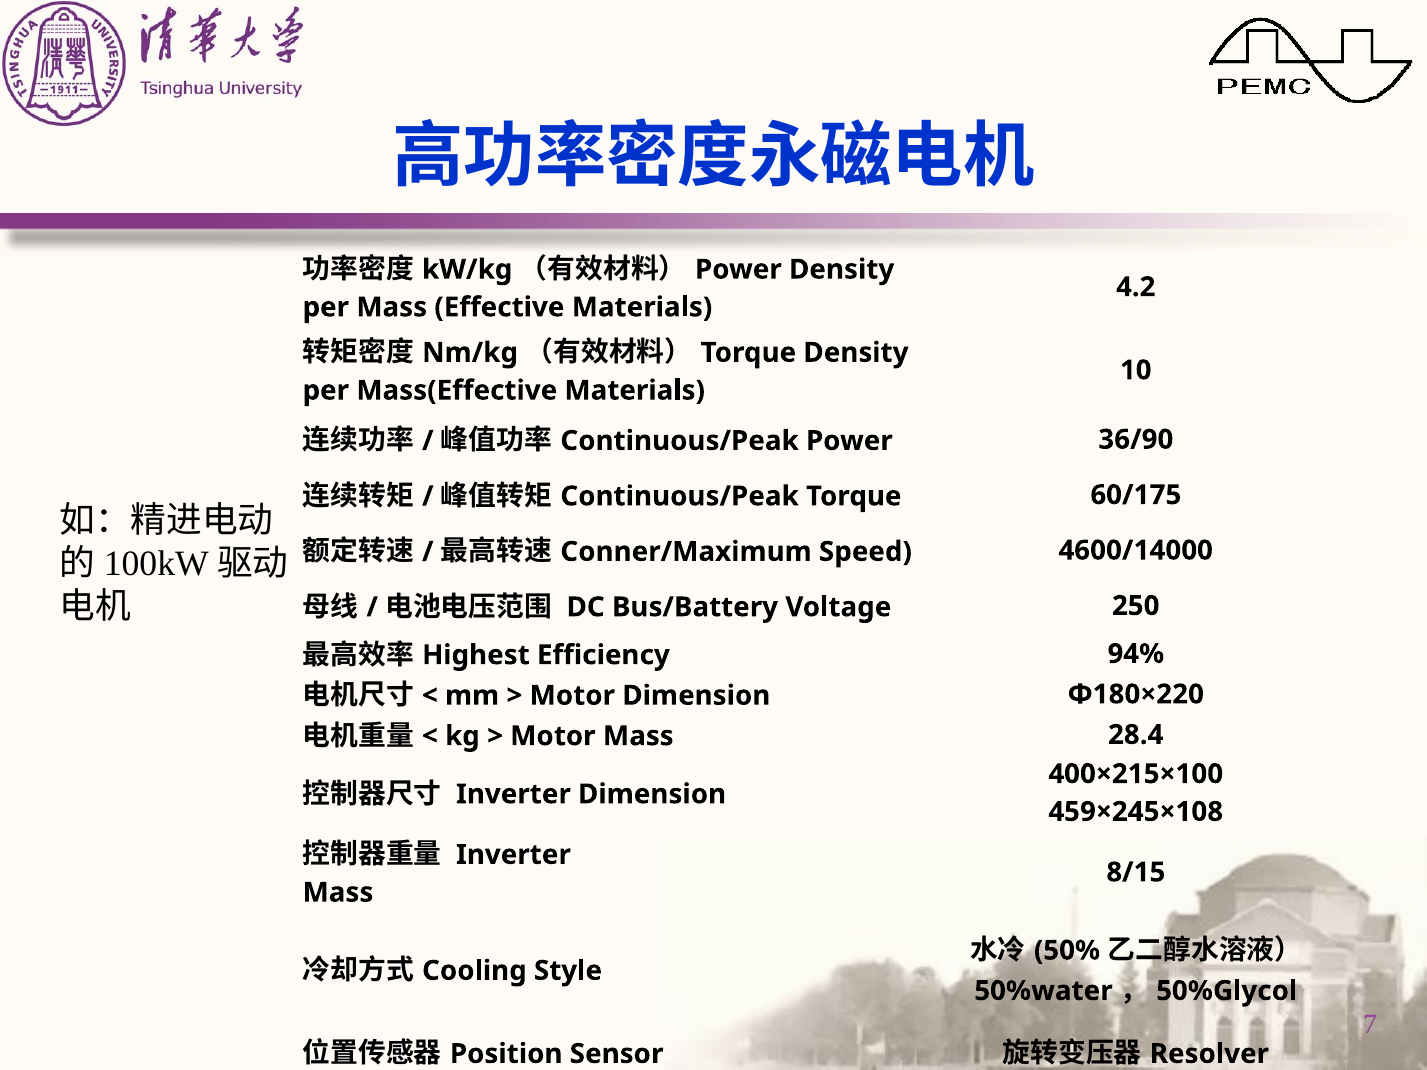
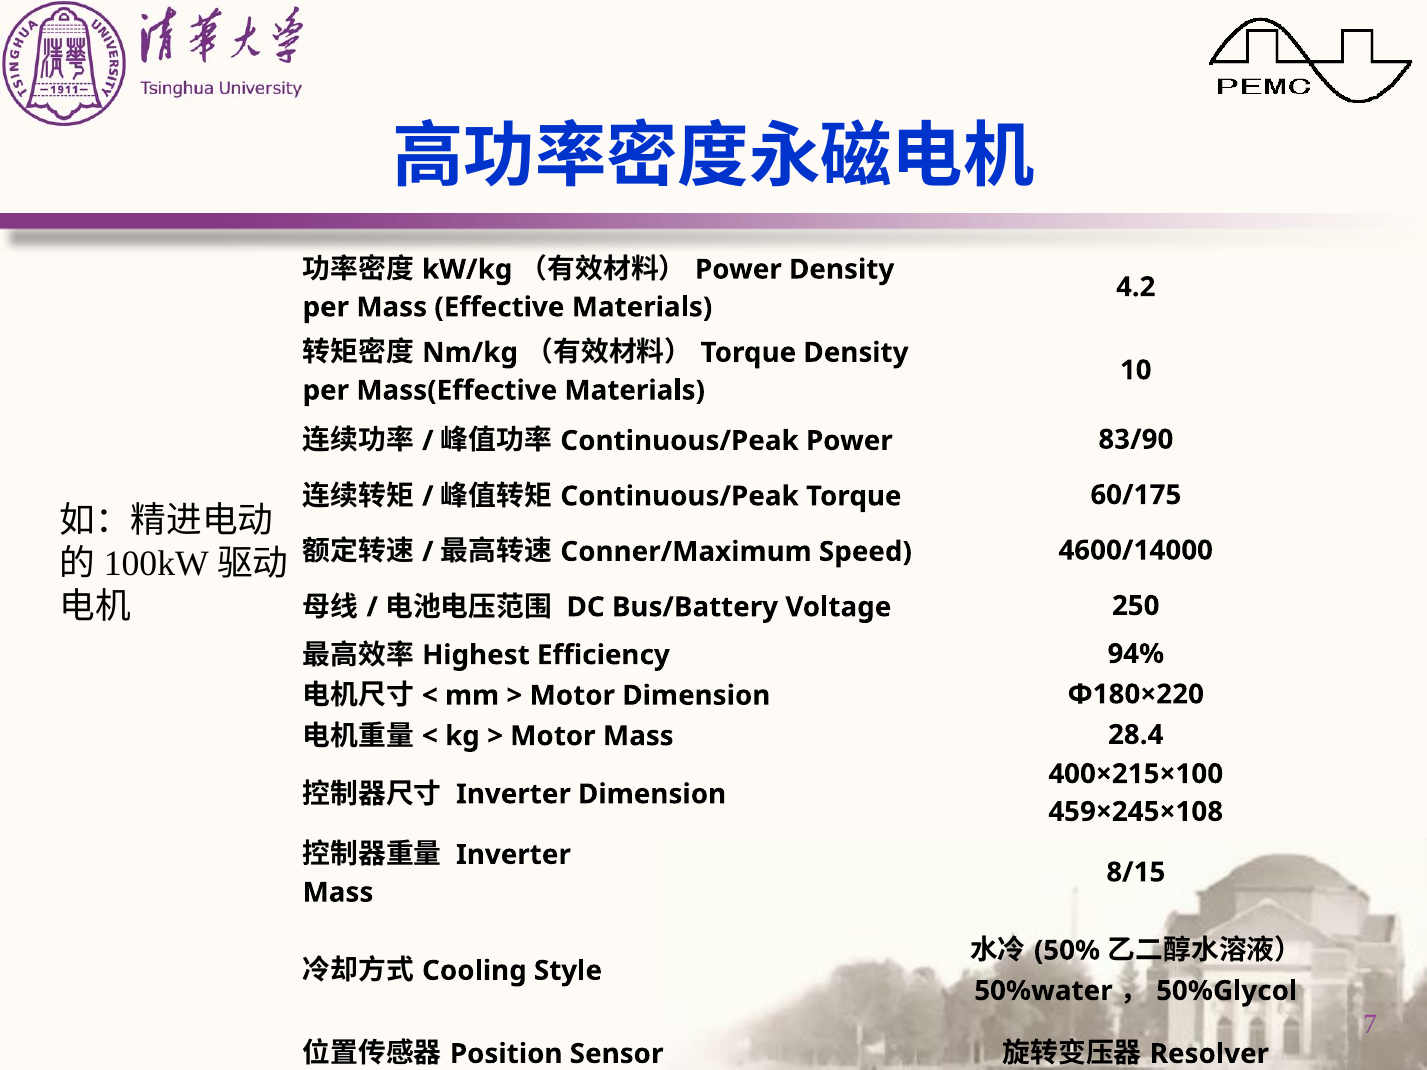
36/90: 36/90 -> 83/90
